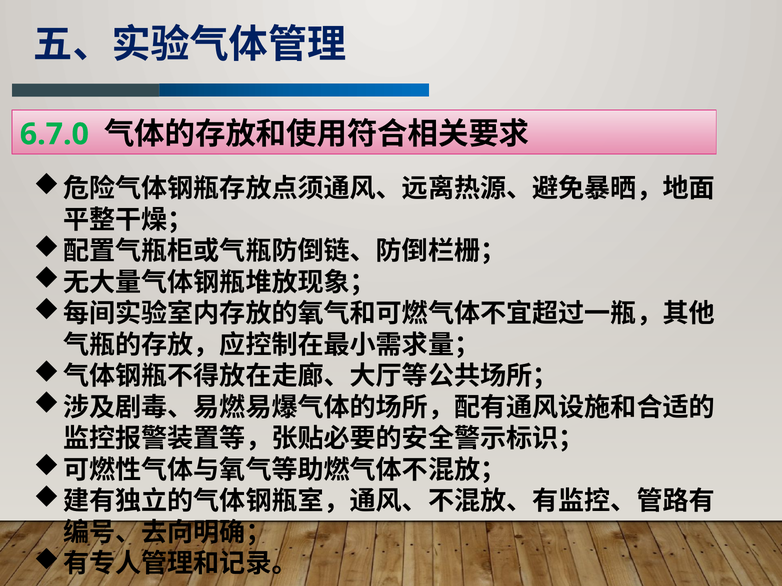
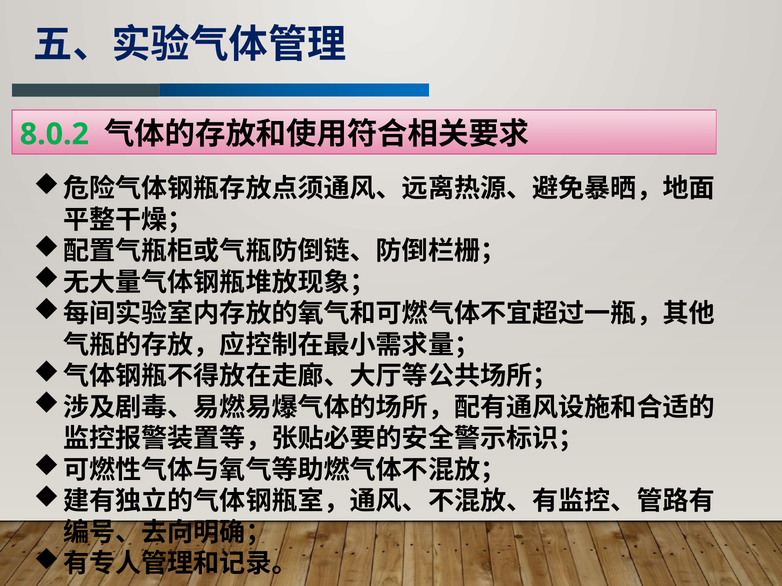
6.7.0: 6.7.0 -> 8.0.2
